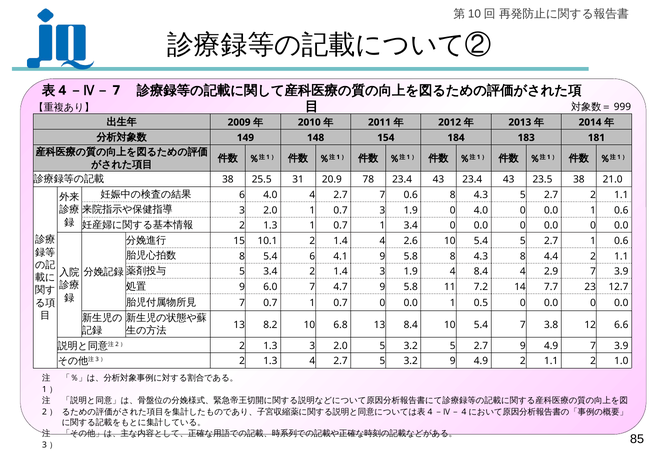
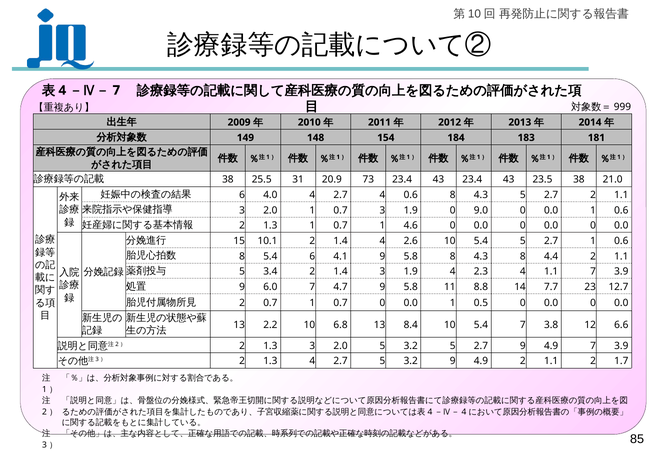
78: 78 -> 73
2.7 7: 7 -> 4
0 4.0: 4.0 -> 9.0
1 3.4: 3.4 -> 4.6
4 8.4: 8.4 -> 2.3
4 2.9: 2.9 -> 1.1
7.2: 7.2 -> 8.8
7 at (242, 303): 7 -> 2
8.2: 8.2 -> 2.2
1.0: 1.0 -> 1.7
